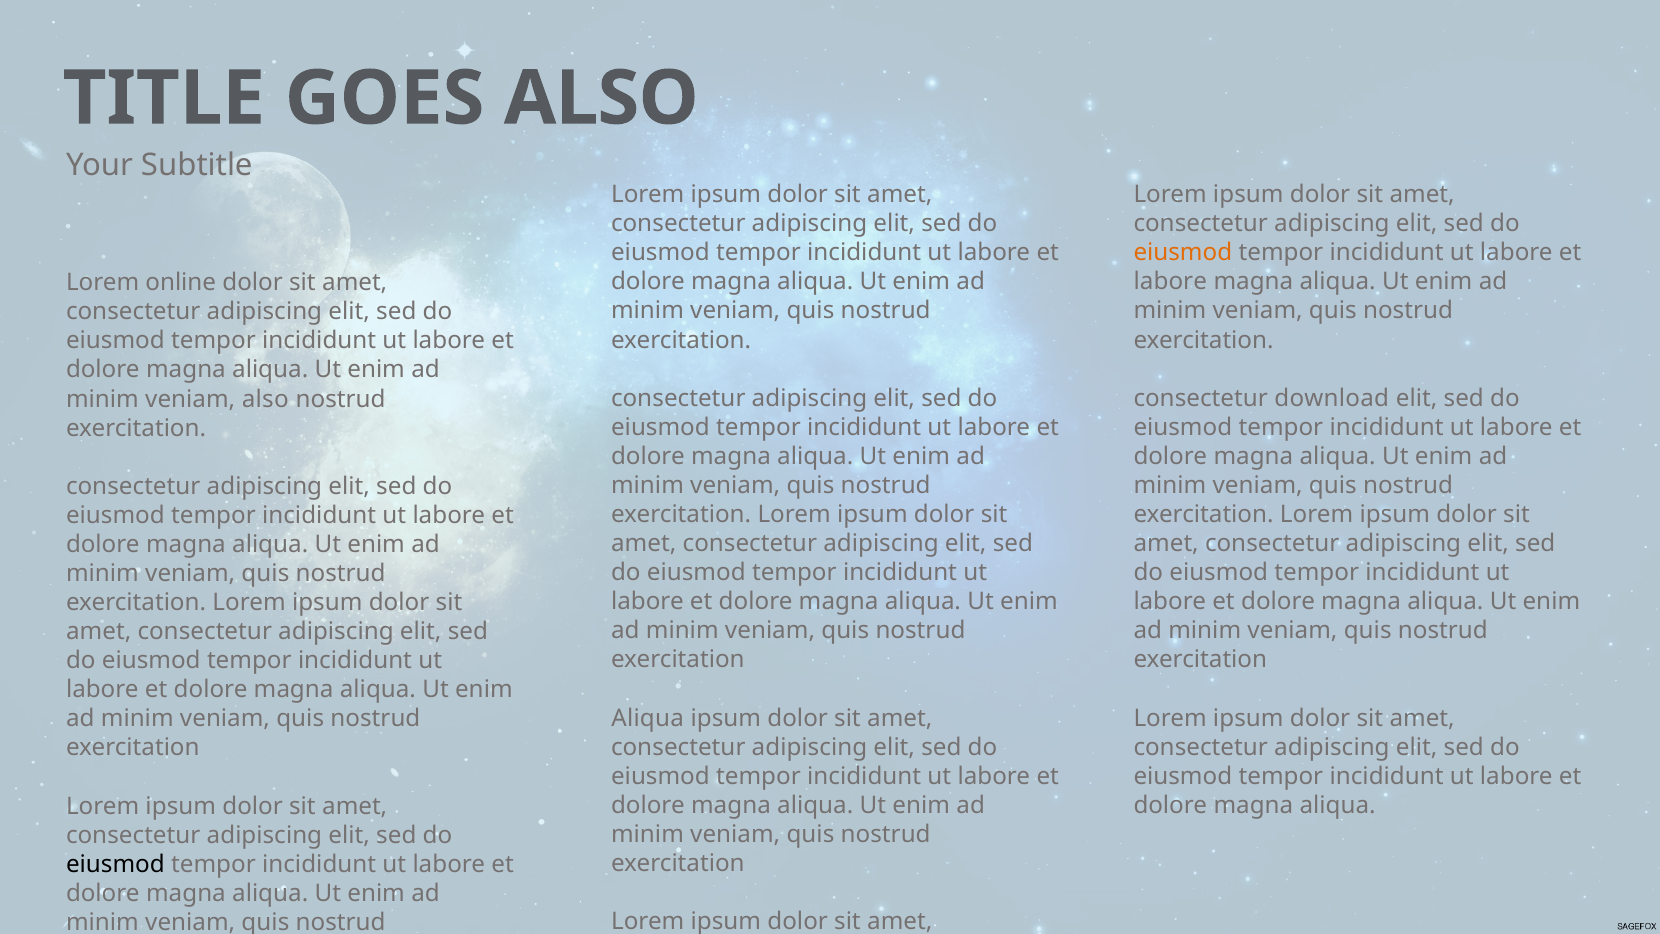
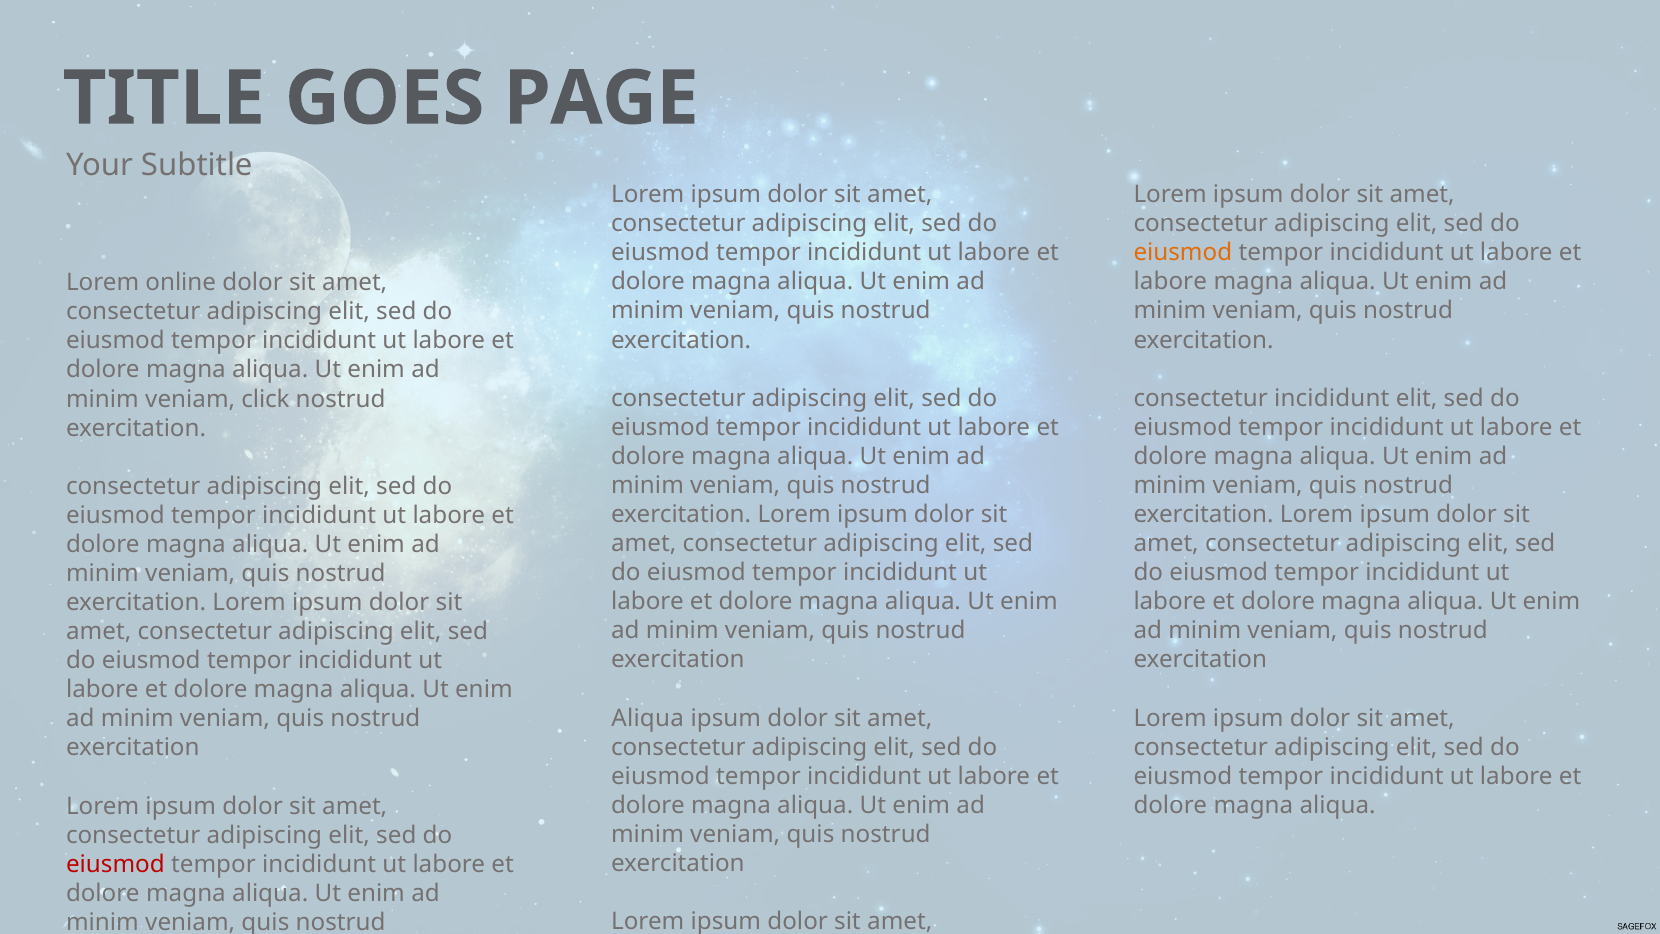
GOES ALSO: ALSO -> PAGE
consectetur download: download -> incididunt
veniam also: also -> click
eiusmod at (115, 864) colour: black -> red
